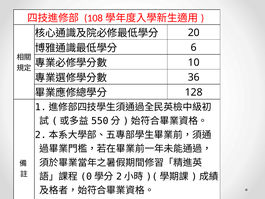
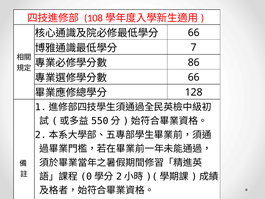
20 at (194, 33): 20 -> 66
6: 6 -> 7
10: 10 -> 86
36 at (194, 77): 36 -> 66
